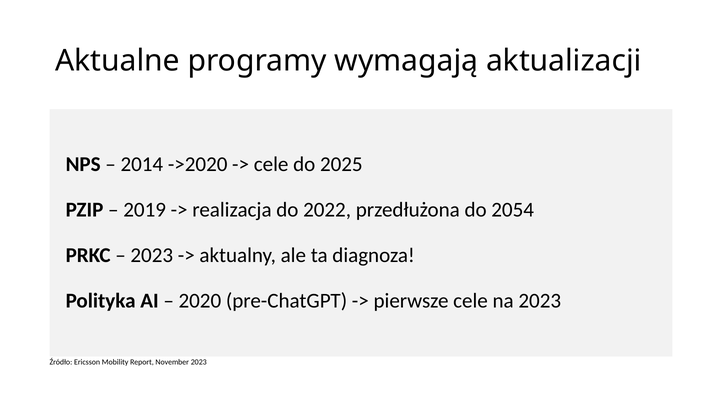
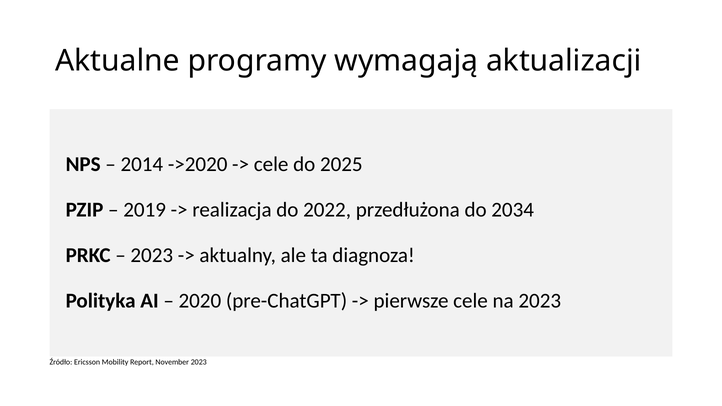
2054: 2054 -> 2034
